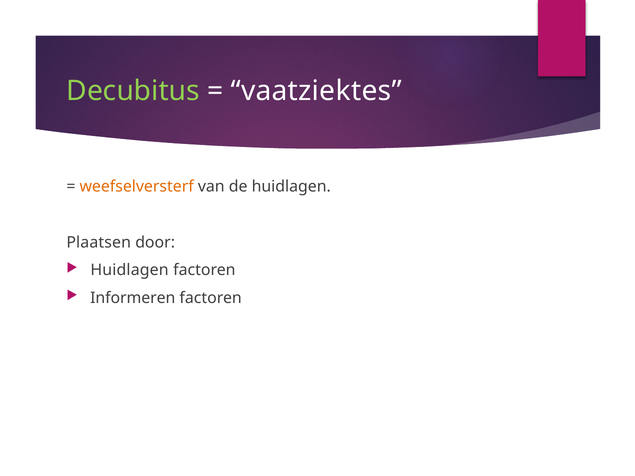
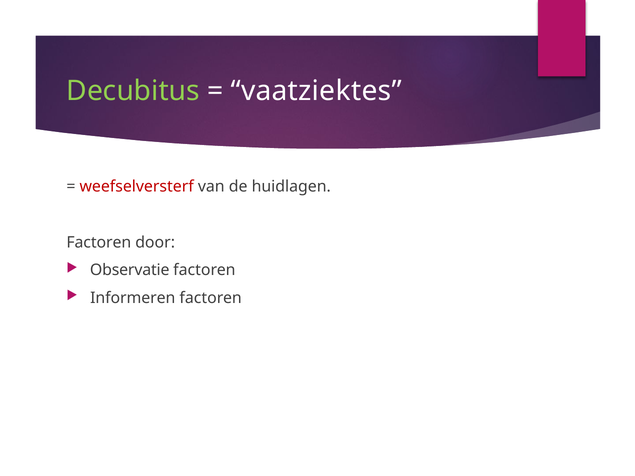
weefselversterf colour: orange -> red
Plaatsen at (99, 242): Plaatsen -> Factoren
Huidlagen at (130, 270): Huidlagen -> Observatie
